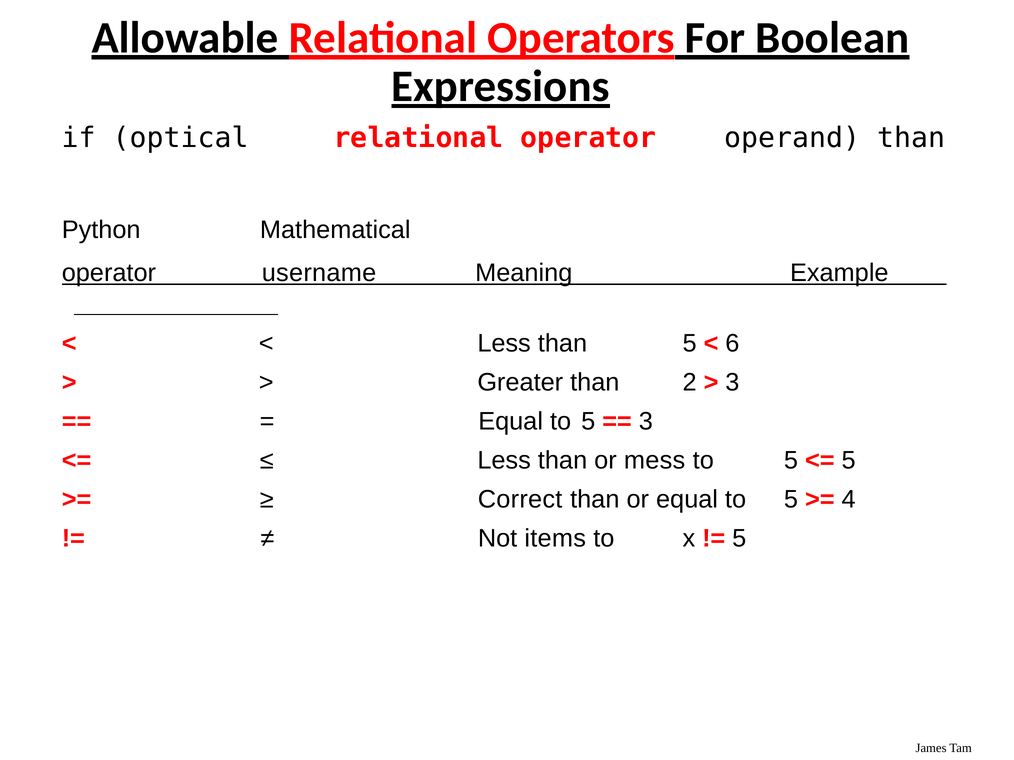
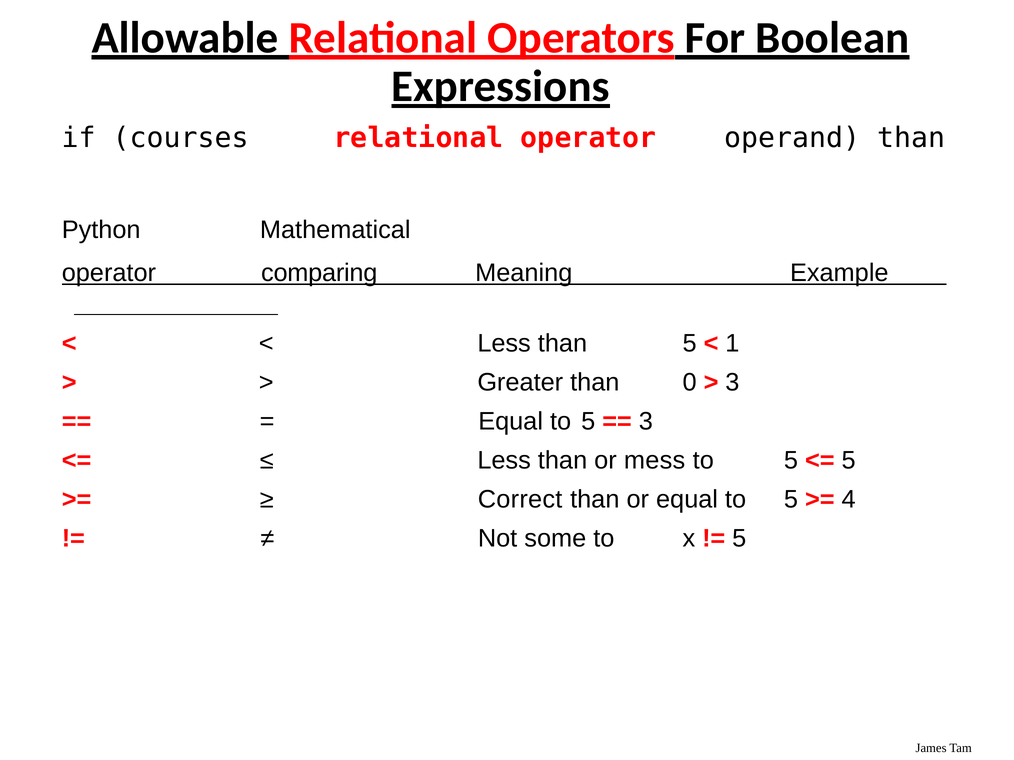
optical: optical -> courses
username: username -> comparing
6: 6 -> 1
2: 2 -> 0
items: items -> some
